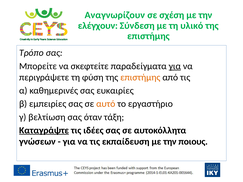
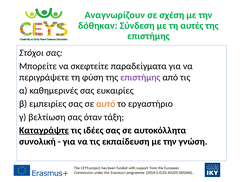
ελέγχουν: ελέγχουν -> δόθηκαν
υλικό: υλικό -> αυτές
Τρόπο: Τρόπο -> Στόχοι
για at (175, 66) underline: present -> none
επιστήμης at (140, 78) colour: orange -> purple
γνώσεων: γνώσεων -> συνολική
ποιους: ποιους -> γνώση
